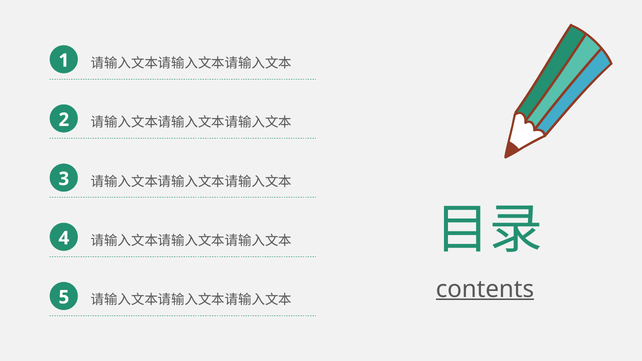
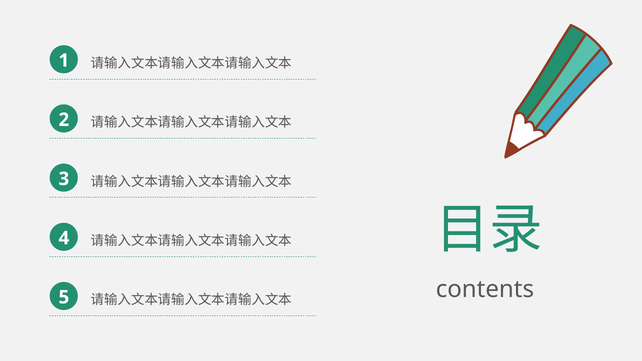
contents underline: present -> none
